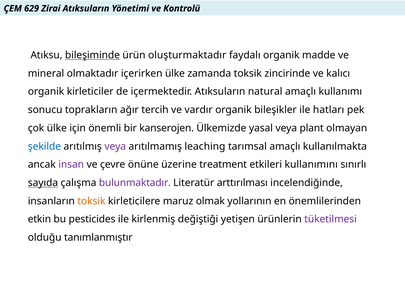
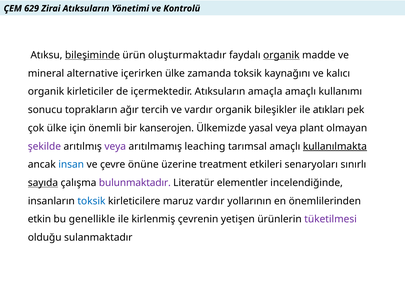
organik at (281, 55) underline: none -> present
olmaktadır: olmaktadır -> alternative
zincirinde: zincirinde -> kaynağını
natural: natural -> amaçla
hatları: hatları -> atıkları
şekilde colour: blue -> purple
kullanılmakta underline: none -> present
insan colour: purple -> blue
kullanımını: kullanımını -> senaryoları
arttırılması: arttırılması -> elementler
toksik at (91, 201) colour: orange -> blue
maruz olmak: olmak -> vardır
pesticides: pesticides -> genellikle
değiştiği: değiştiği -> çevrenin
tanımlanmıştır: tanımlanmıştır -> sulanmaktadır
